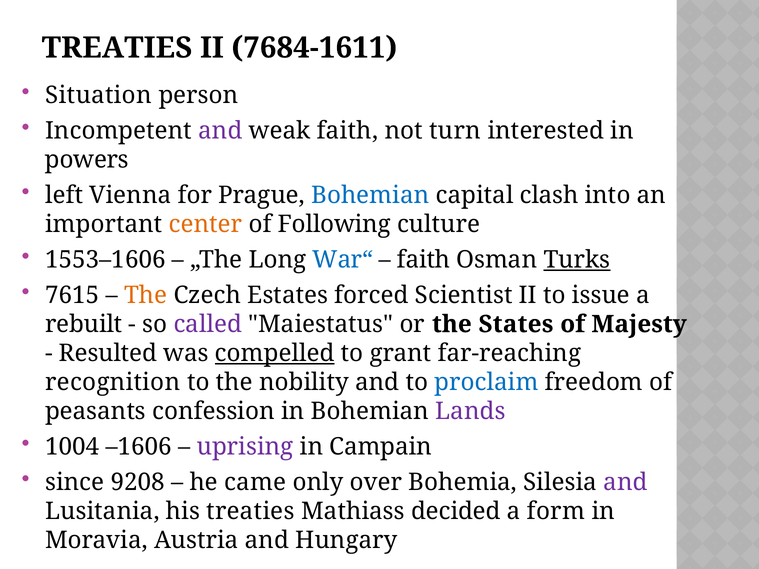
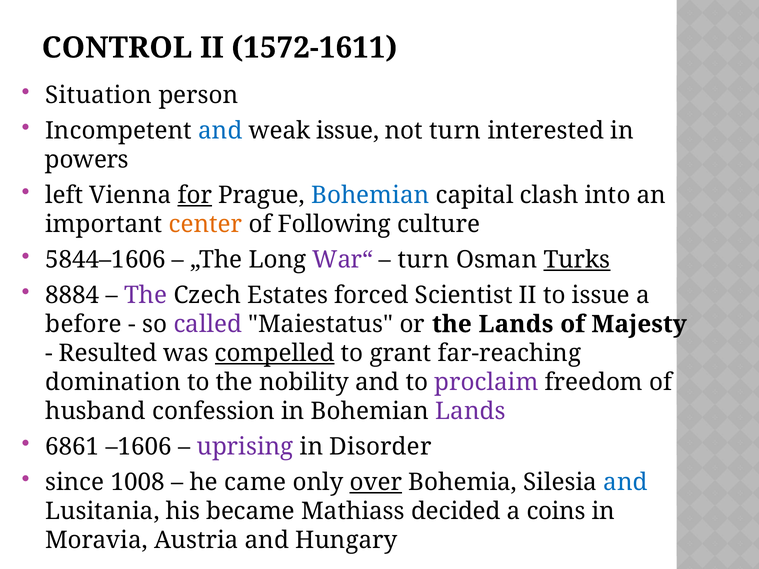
TREATIES at (117, 48): TREATIES -> CONTROL
7684-1611: 7684-1611 -> 1572-1611
and at (220, 131) colour: purple -> blue
weak faith: faith -> issue
for underline: none -> present
1553–1606: 1553–1606 -> 5844–1606
War“ colour: blue -> purple
faith at (424, 260): faith -> turn
7615: 7615 -> 8884
The at (146, 295) colour: orange -> purple
rebuilt: rebuilt -> before
the States: States -> Lands
recognition: recognition -> domination
proclaim colour: blue -> purple
peasants: peasants -> husband
1004: 1004 -> 6861
Campain: Campain -> Disorder
9208: 9208 -> 1008
over underline: none -> present
and at (625, 482) colour: purple -> blue
his treaties: treaties -> became
form: form -> coins
